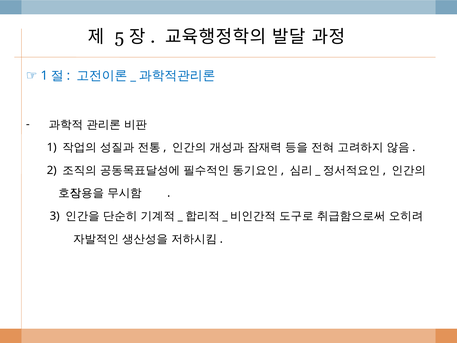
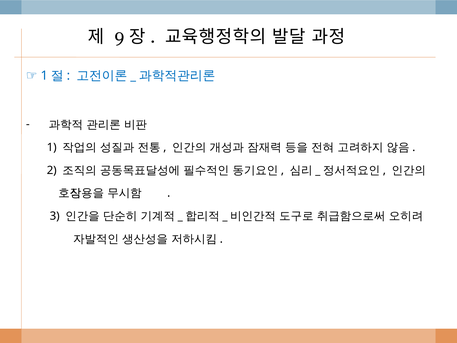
5: 5 -> 9
